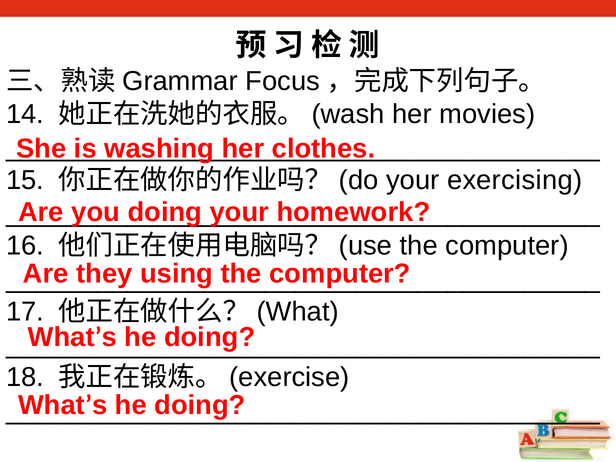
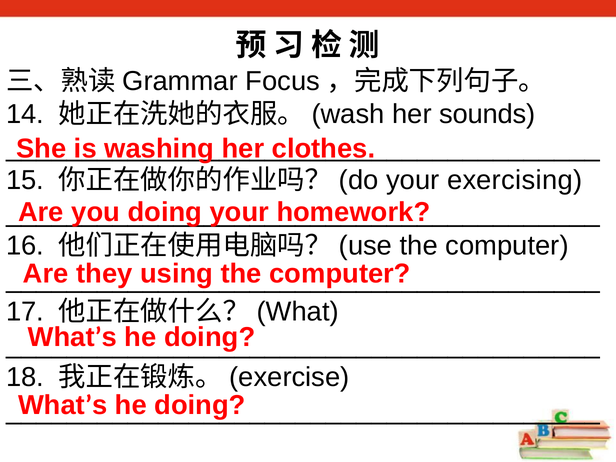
movies: movies -> sounds
